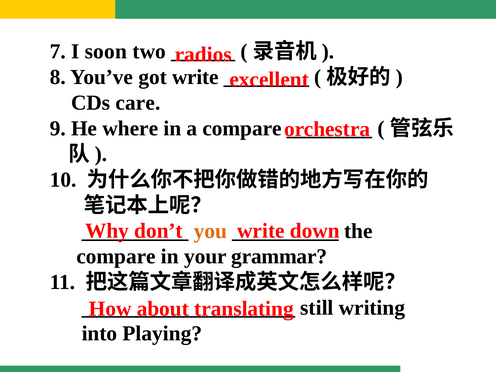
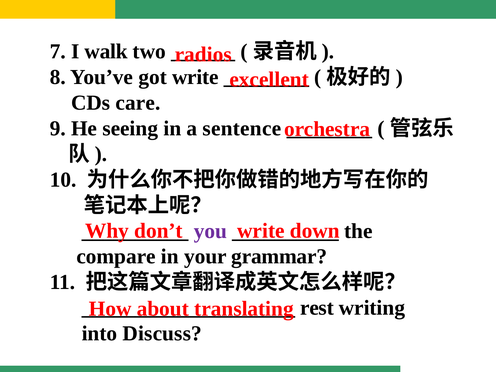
soon: soon -> walk
where: where -> seeing
a compare: compare -> sentence
you colour: orange -> purple
still: still -> rest
Playing: Playing -> Discuss
